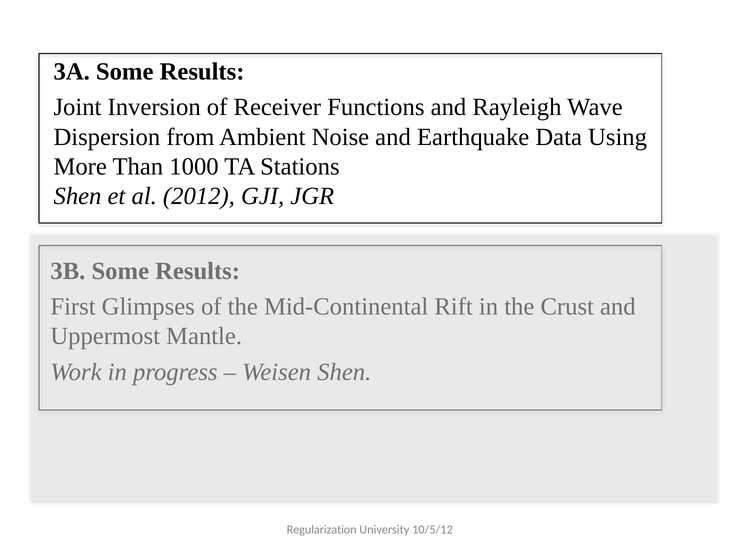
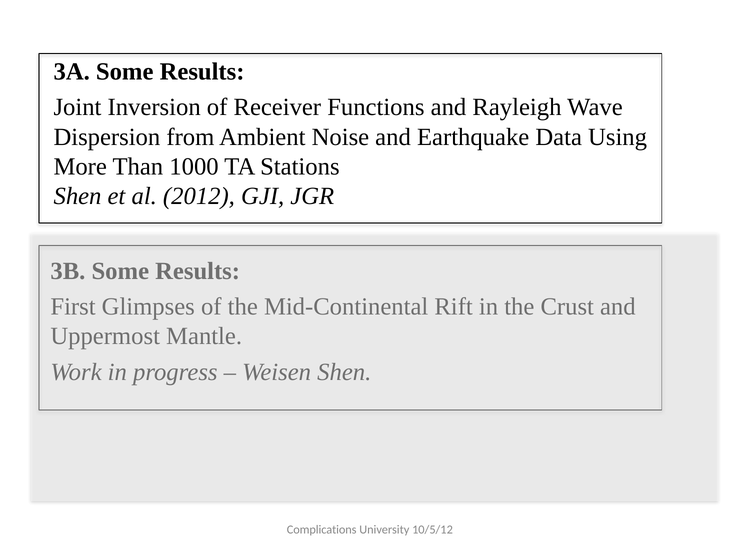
Regularization: Regularization -> Complications
